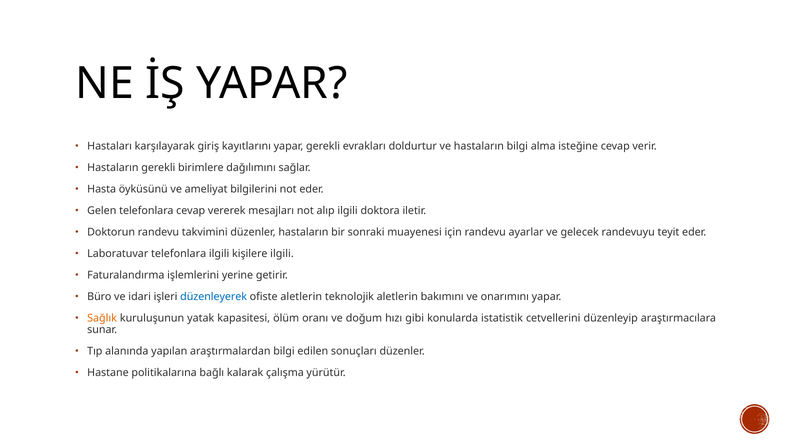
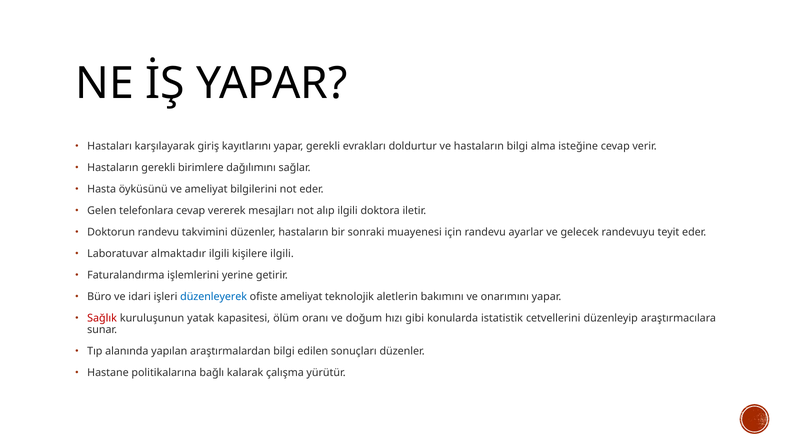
Laboratuvar telefonlara: telefonlara -> almaktadır
ofiste aletlerin: aletlerin -> ameliyat
Sağlık colour: orange -> red
